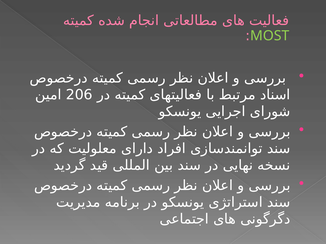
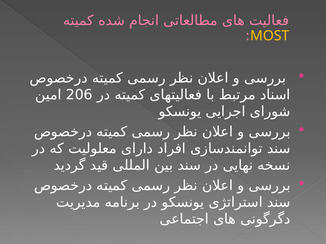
MOST colour: light green -> yellow
